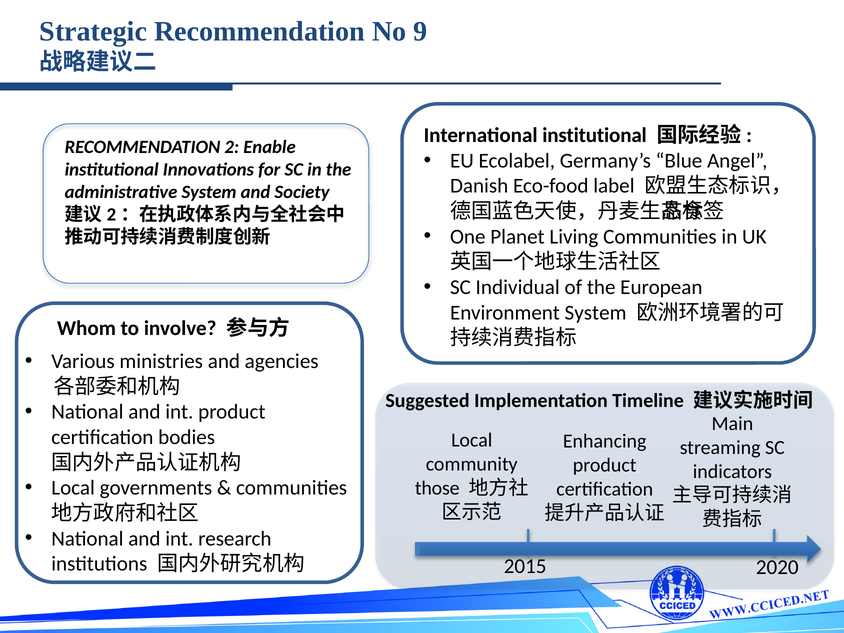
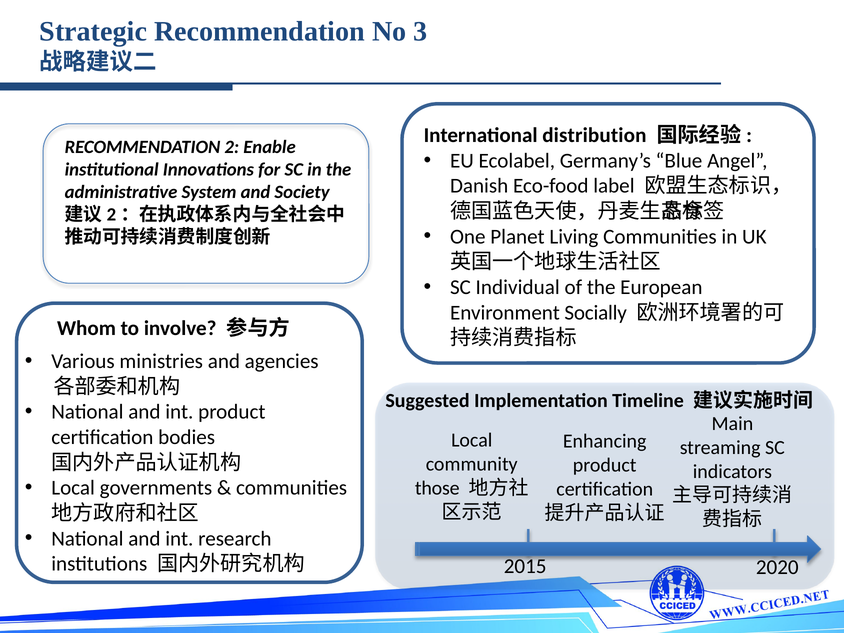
9: 9 -> 3
International institutional: institutional -> distribution
Environment System: System -> Socially
